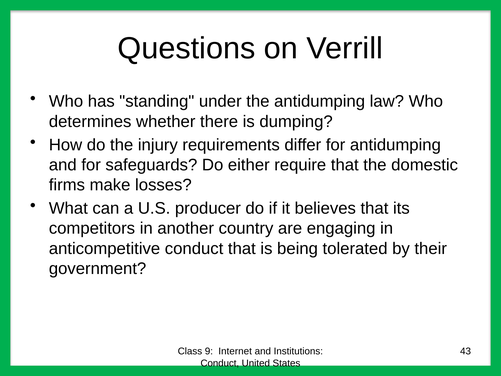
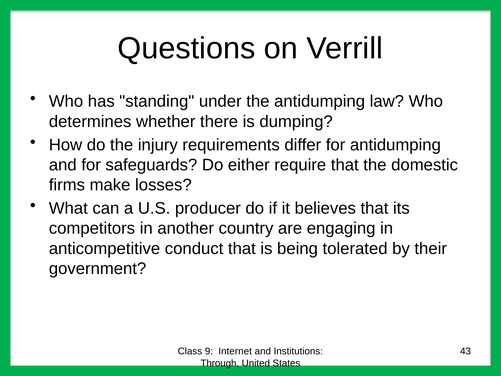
Conduct at (220, 363): Conduct -> Through
